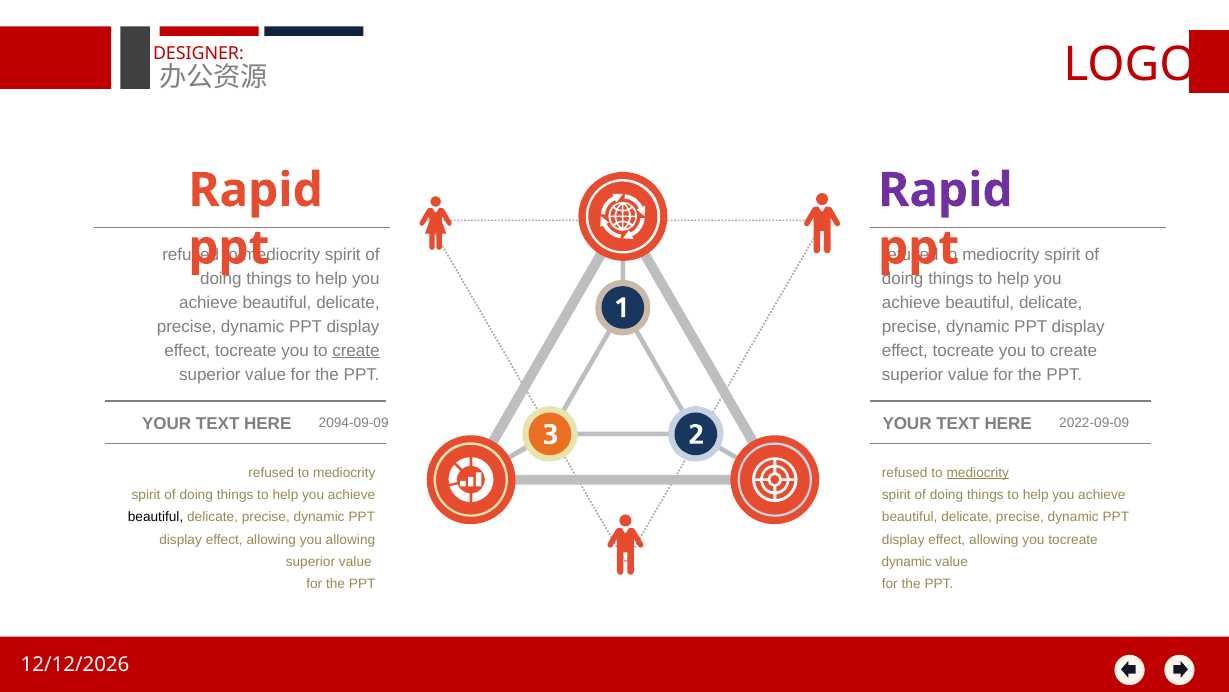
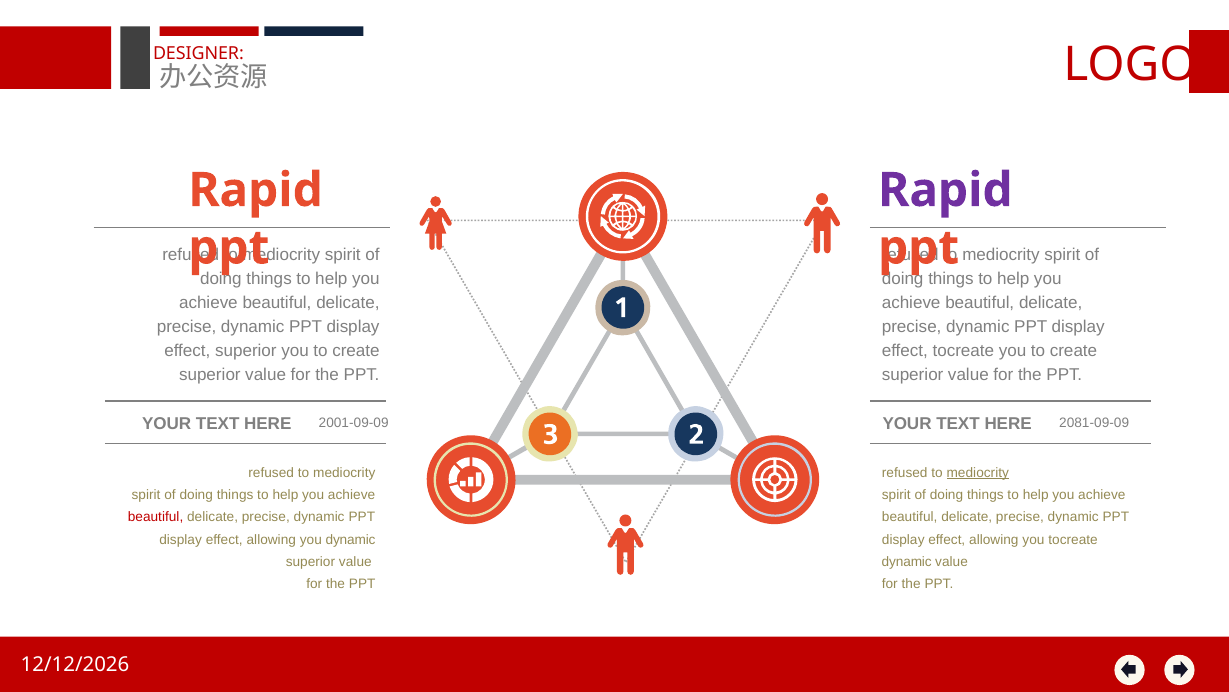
tocreate at (246, 350): tocreate -> superior
create at (356, 350) underline: present -> none
2094-09-09: 2094-09-09 -> 2001-09-09
2022-09-09: 2022-09-09 -> 2081-09-09
beautiful at (156, 517) colour: black -> red
you allowing: allowing -> dynamic
